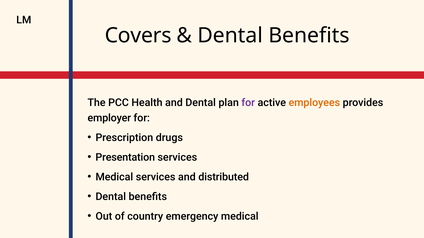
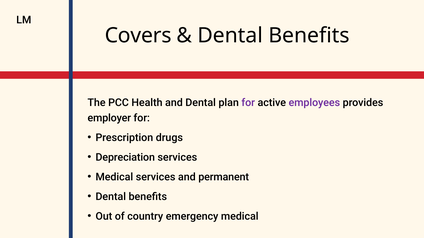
employees colour: orange -> purple
Presentation: Presentation -> Depreciation
distributed: distributed -> permanent
